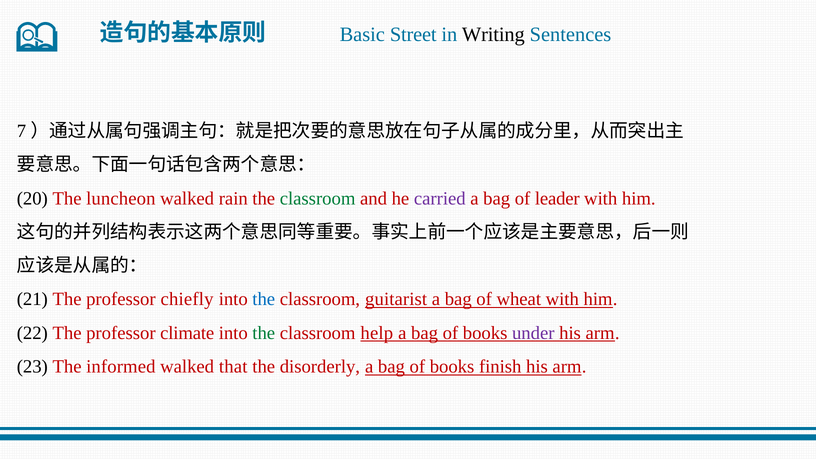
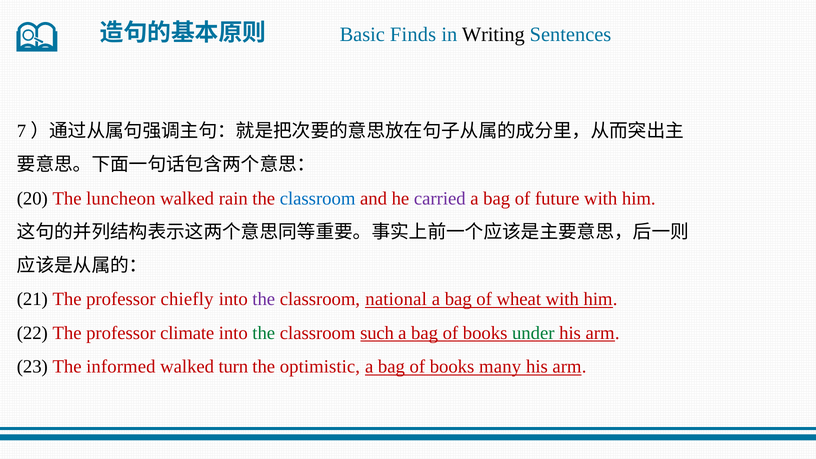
Street: Street -> Finds
classroom at (318, 198) colour: green -> blue
leader: leader -> future
the at (264, 299) colour: blue -> purple
guitarist: guitarist -> national
help: help -> such
under colour: purple -> green
that: that -> turn
disorderly: disorderly -> optimistic
finish: finish -> many
